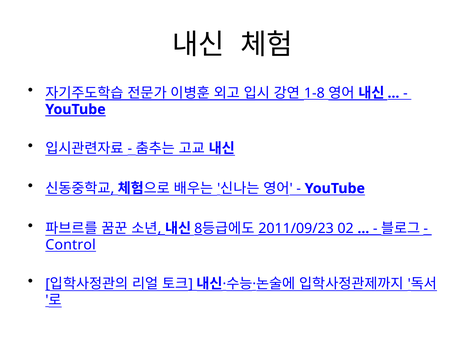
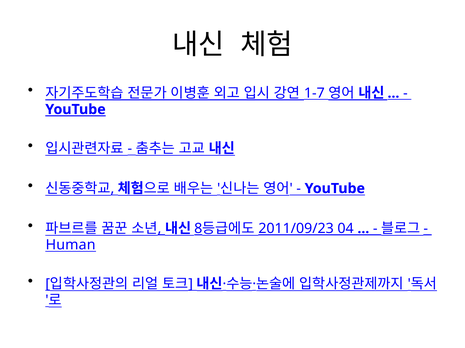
1-8: 1-8 -> 1-7
02: 02 -> 04
Control: Control -> Human
